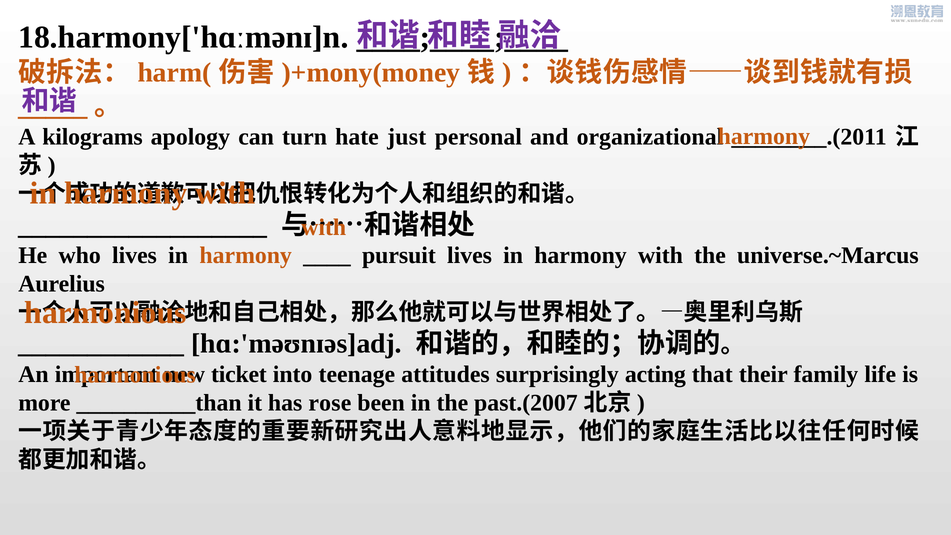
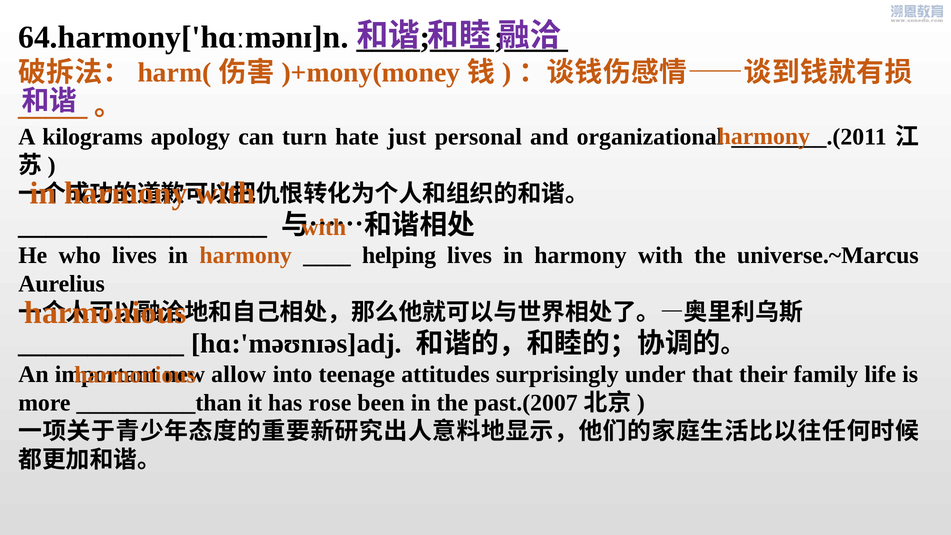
18.harmony['hɑːmənɪ]n: 18.harmony['hɑːmənɪ]n -> 64.harmony['hɑːmənɪ]n
pursuit: pursuit -> helping
ticket: ticket -> allow
acting: acting -> under
